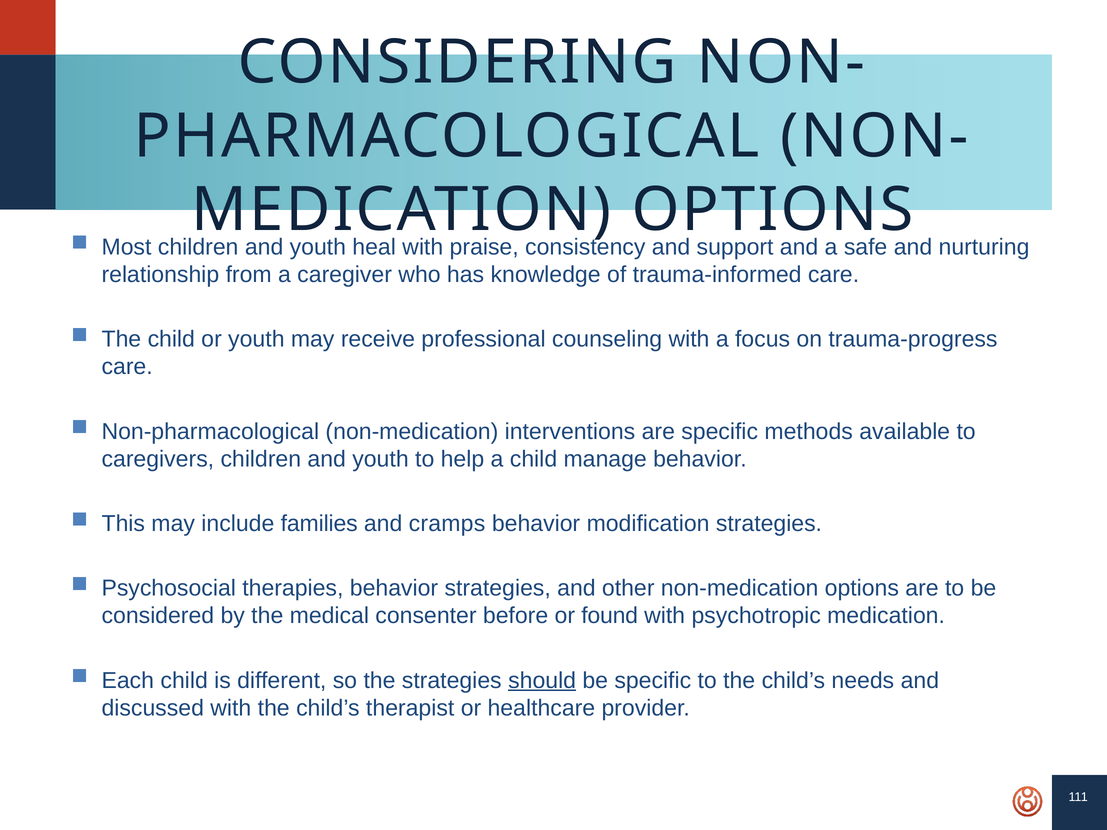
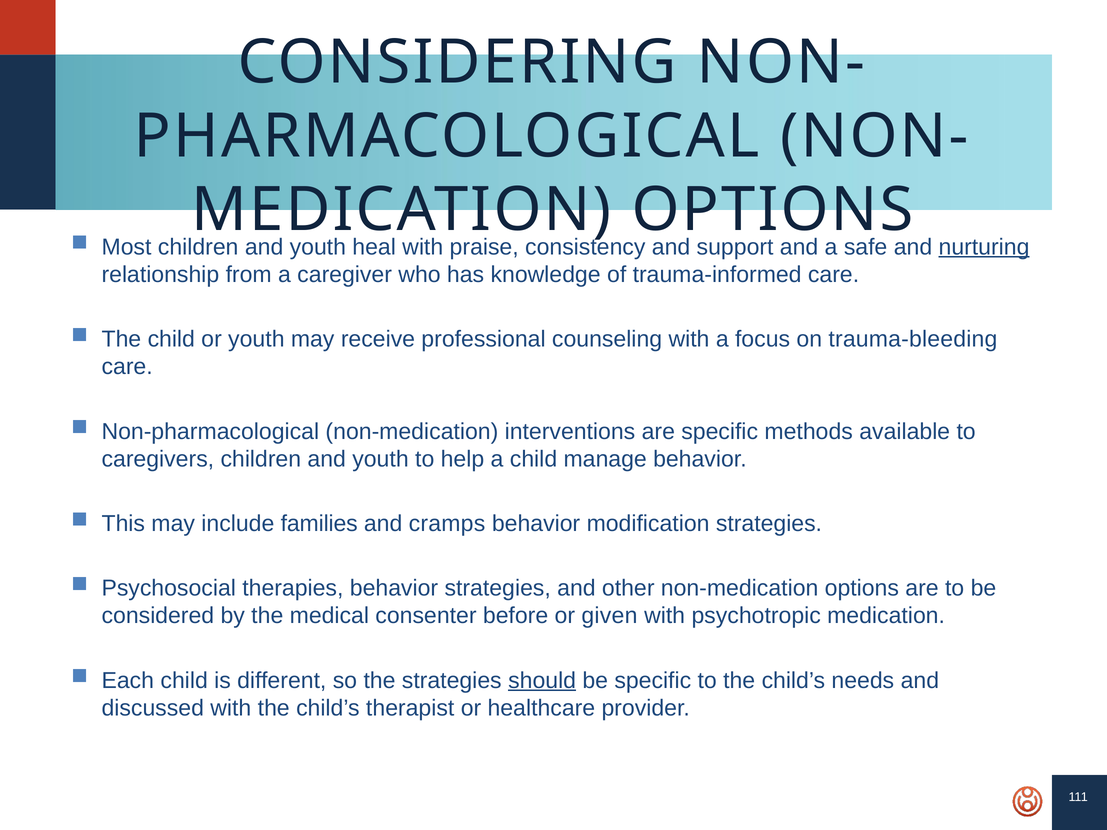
nurturing underline: none -> present
trauma-progress: trauma-progress -> trauma-bleeding
found: found -> given
